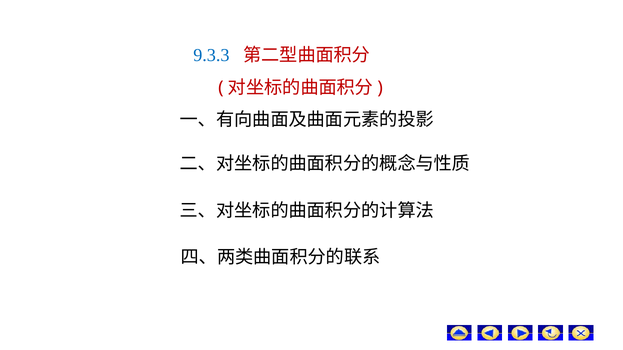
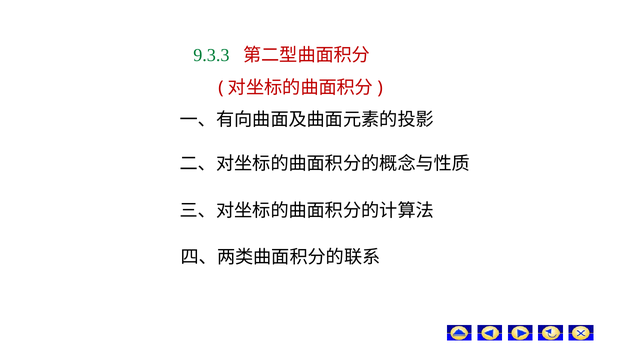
9.3.3 colour: blue -> green
